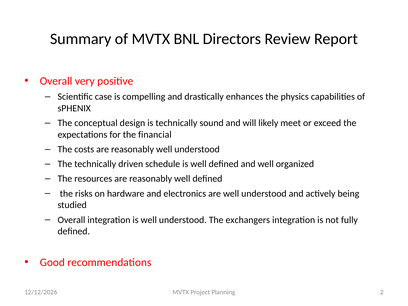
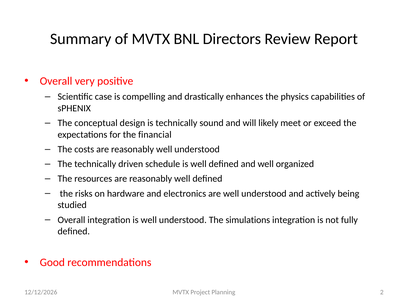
exchangers: exchangers -> simulations
